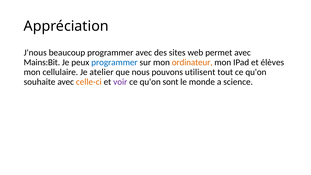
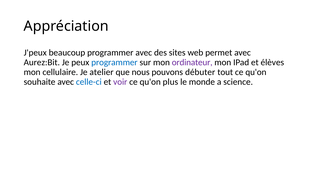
J'nous: J'nous -> J'peux
Mains:Bit: Mains:Bit -> Aurez:Bit
ordinateur colour: orange -> purple
utilisent: utilisent -> débuter
celle-ci colour: orange -> blue
sont: sont -> plus
